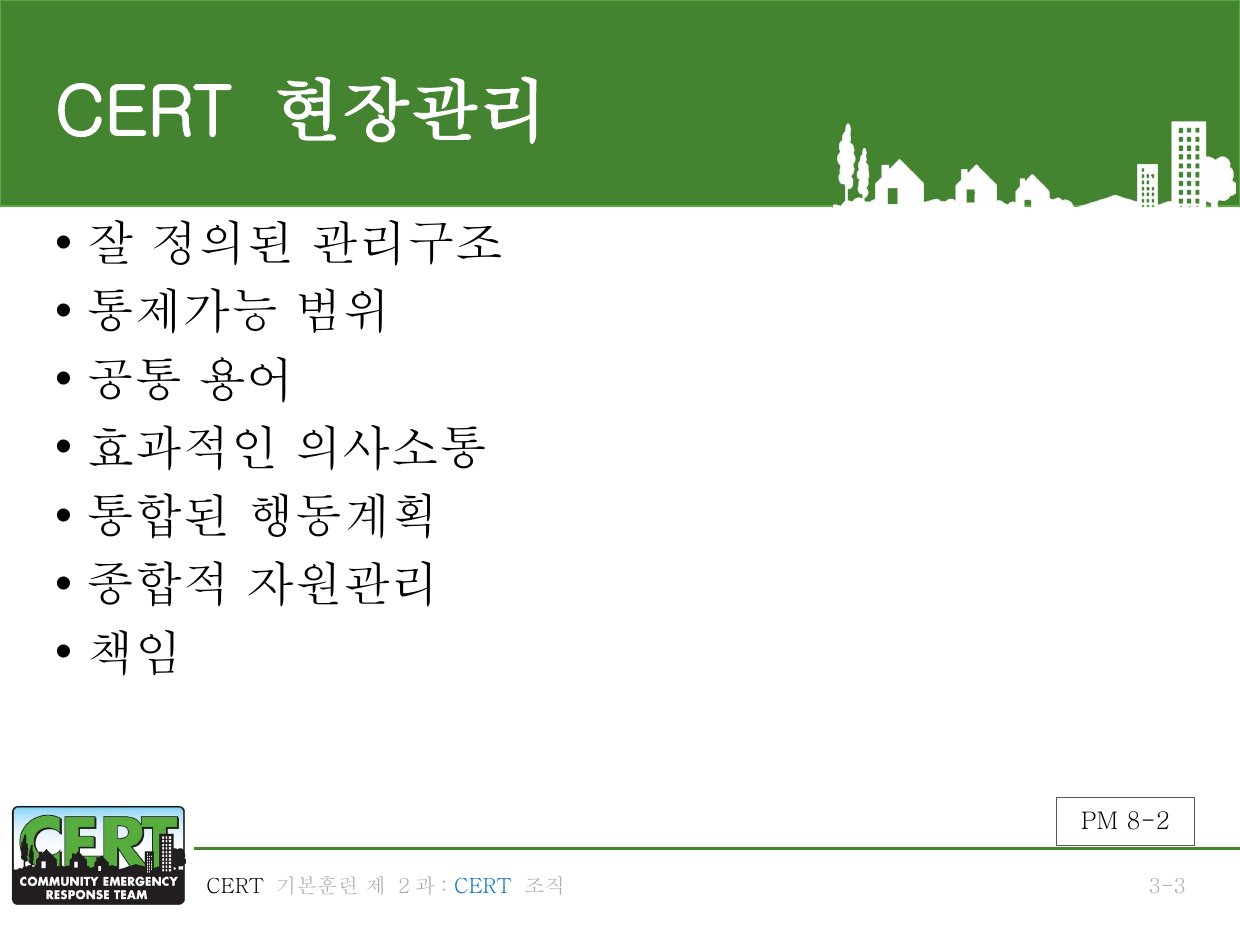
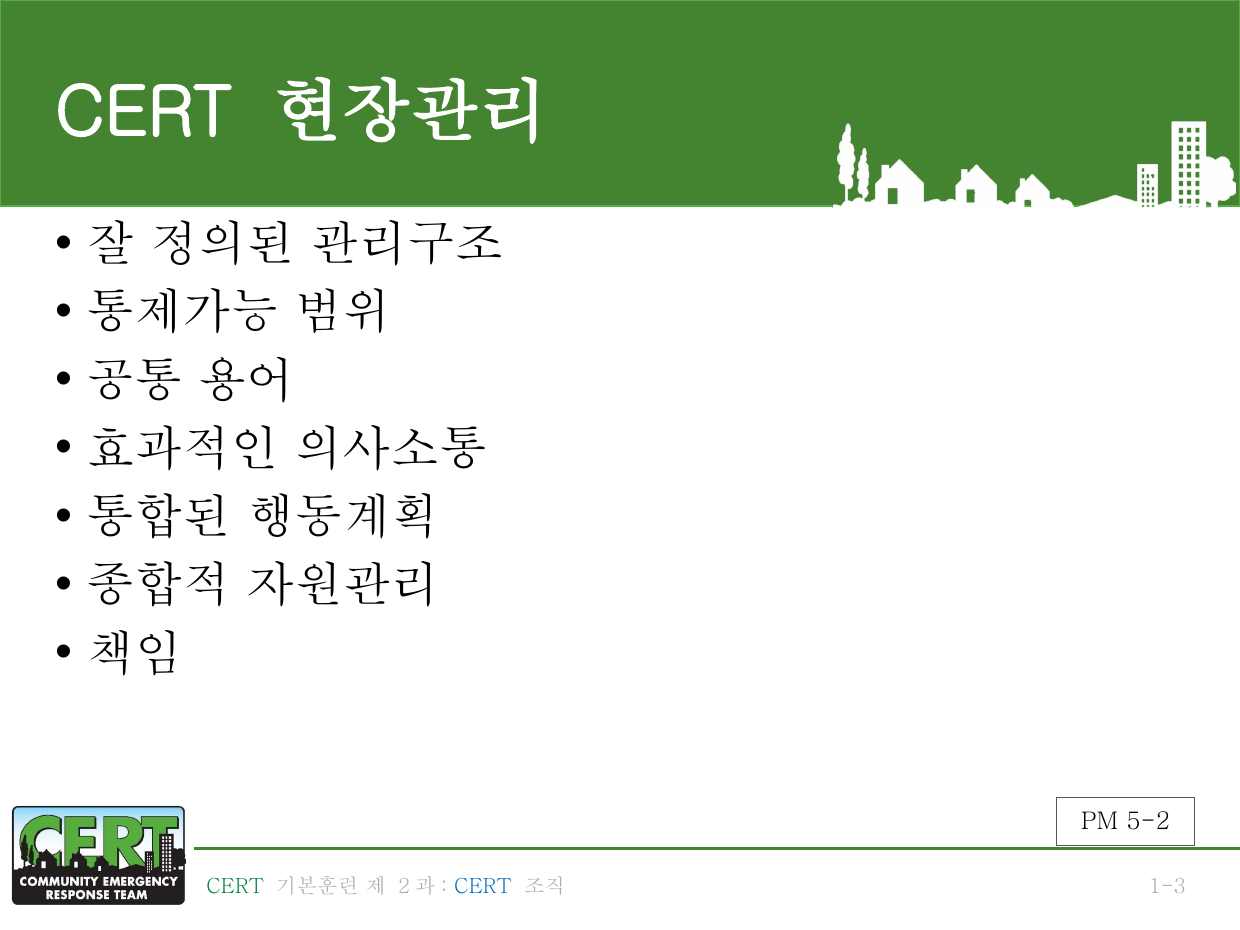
8-2: 8-2 -> 5-2
CERT at (235, 886) colour: black -> green
3-3: 3-3 -> 1-3
